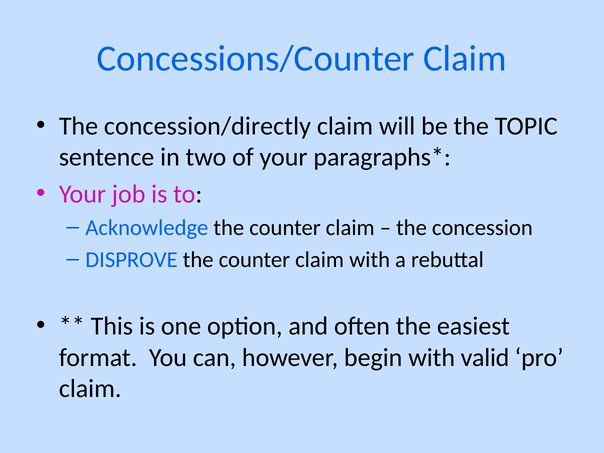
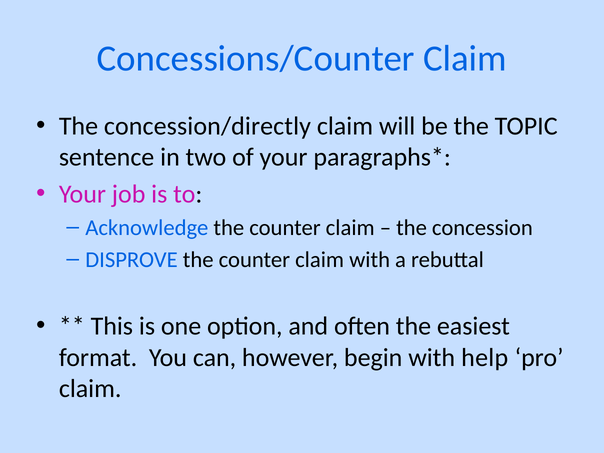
valid: valid -> help
